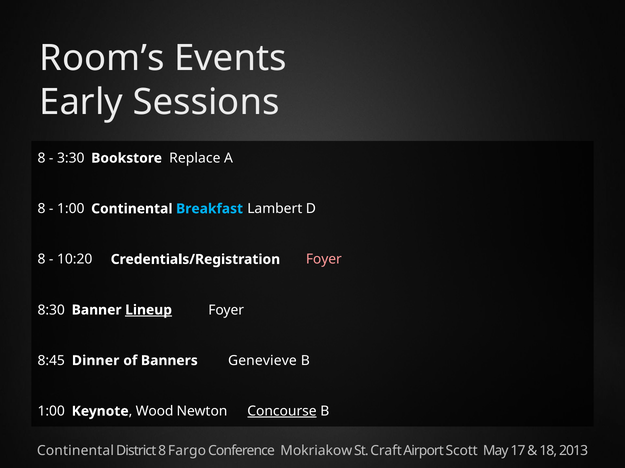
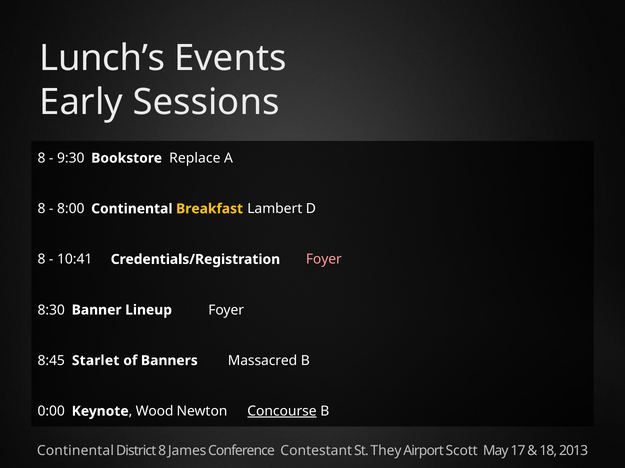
Room’s: Room’s -> Lunch’s
3:30: 3:30 -> 9:30
1:00 at (71, 209): 1:00 -> 8:00
Breakfast colour: light blue -> yellow
10:20: 10:20 -> 10:41
Lineup underline: present -> none
Dinner: Dinner -> Starlet
Genevieve: Genevieve -> Massacred
1:00 at (51, 412): 1:00 -> 0:00
Fargo: Fargo -> James
Mokriakow: Mokriakow -> Contestant
Craft: Craft -> They
